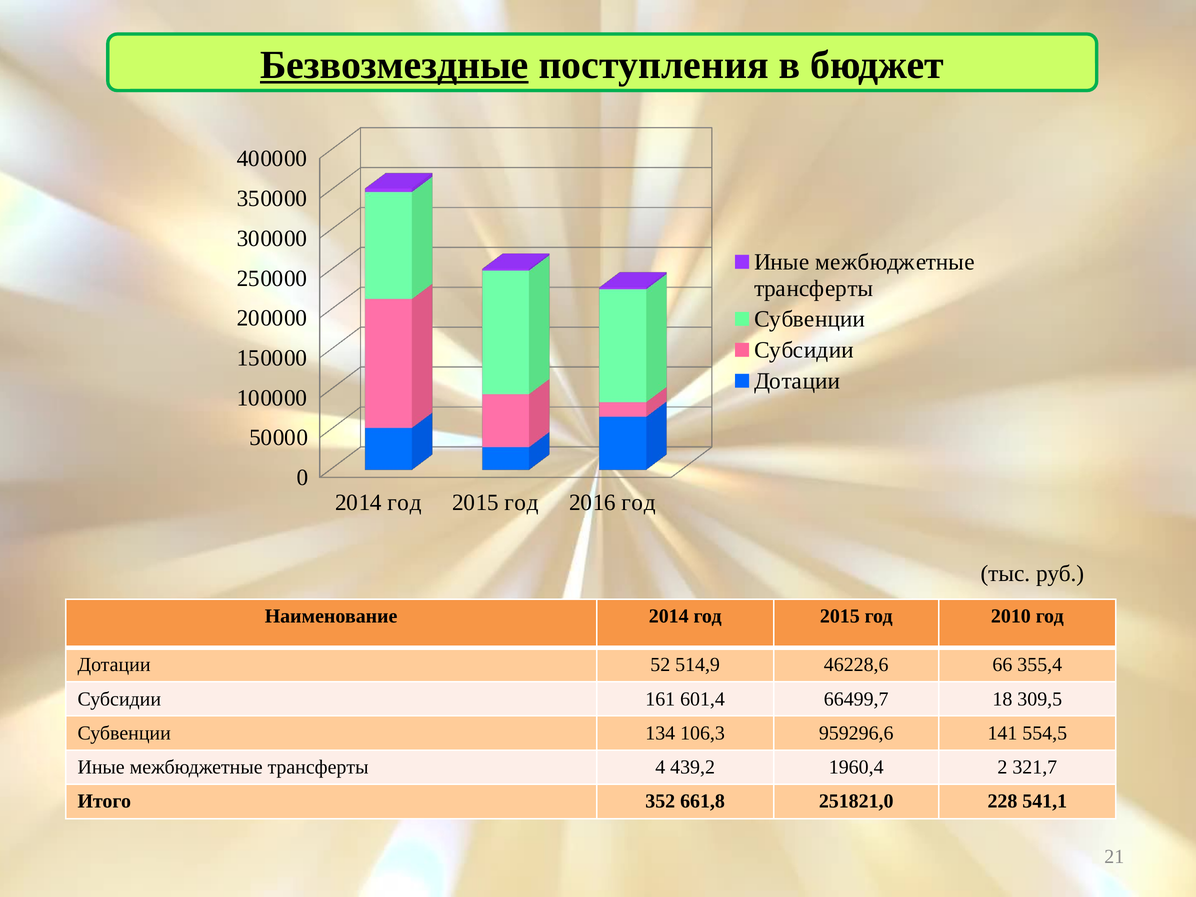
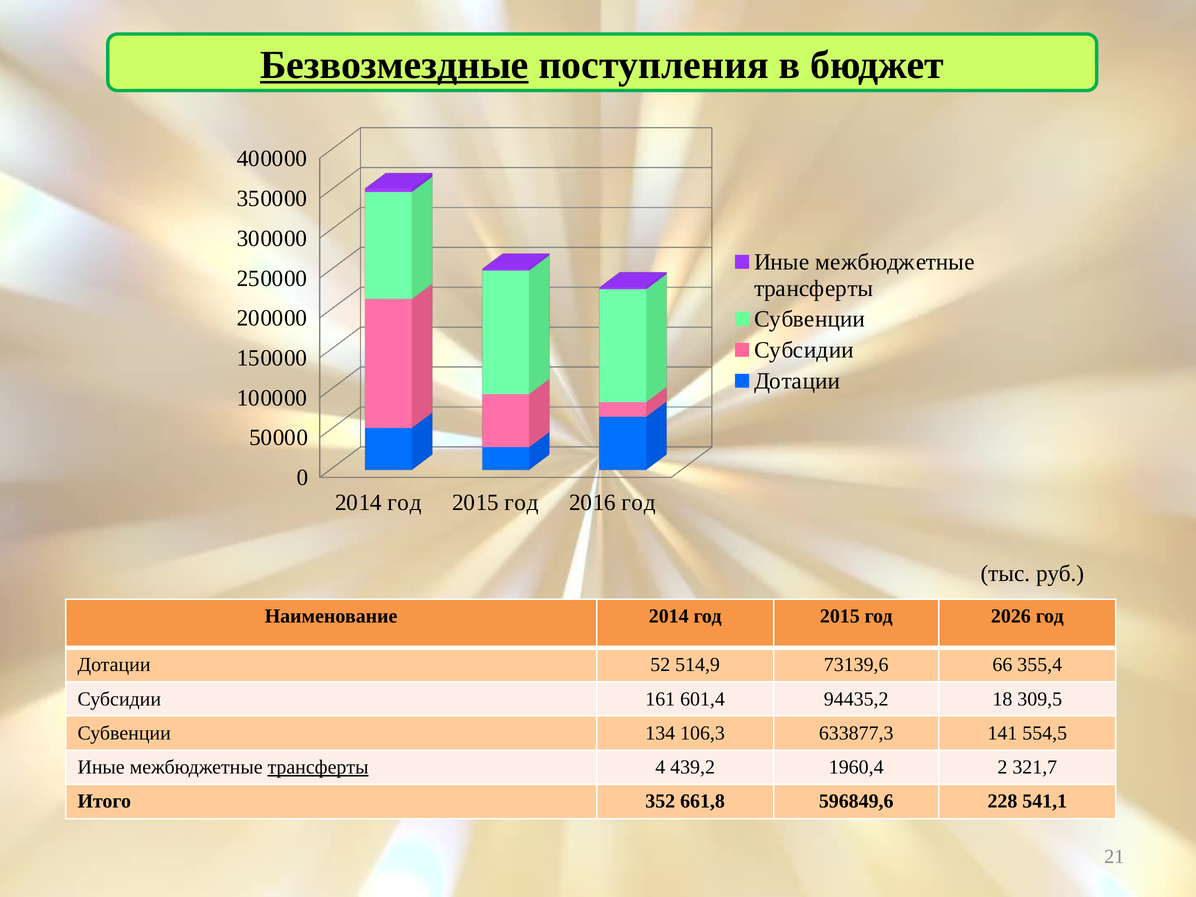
2010: 2010 -> 2026
46228,6: 46228,6 -> 73139,6
66499,7: 66499,7 -> 94435,2
959296,6: 959296,6 -> 633877,3
трансферты at (318, 767) underline: none -> present
251821,0: 251821,0 -> 596849,6
